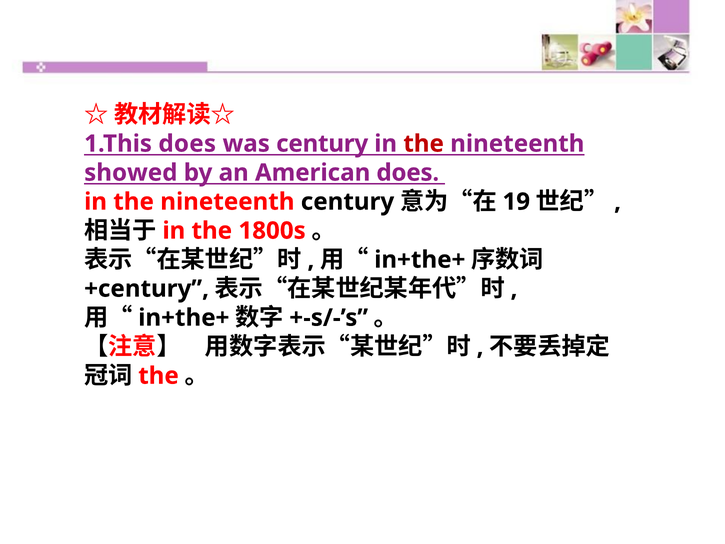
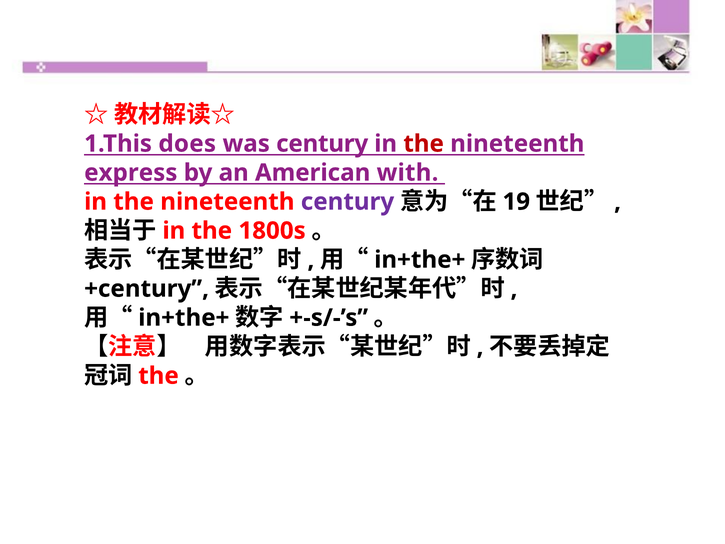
showed: showed -> express
American does: does -> with
century at (347, 202) colour: black -> purple
